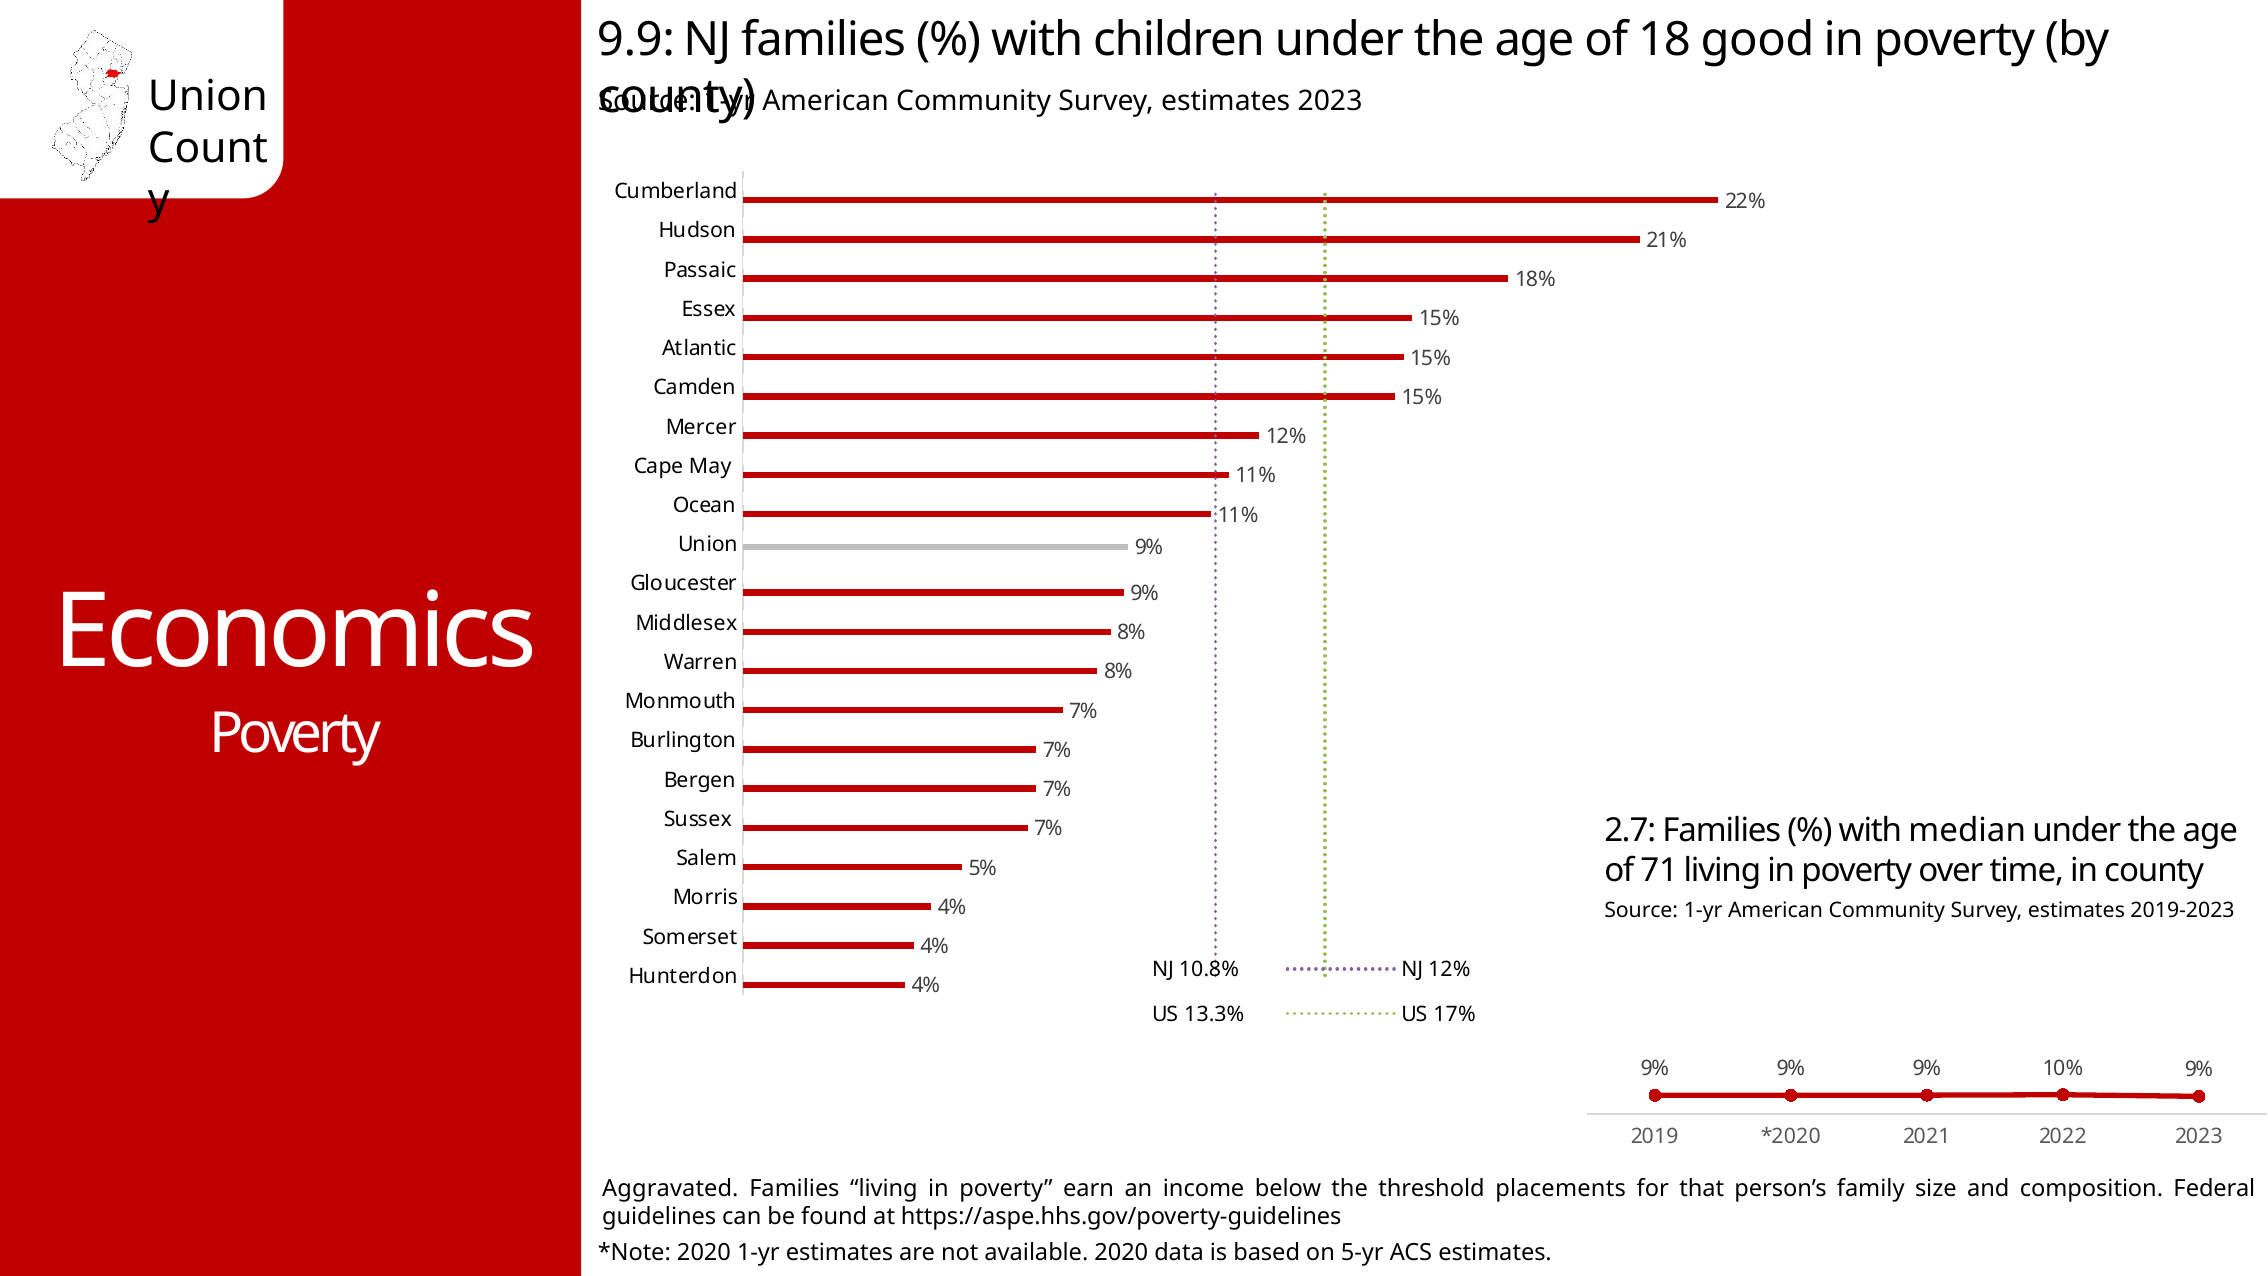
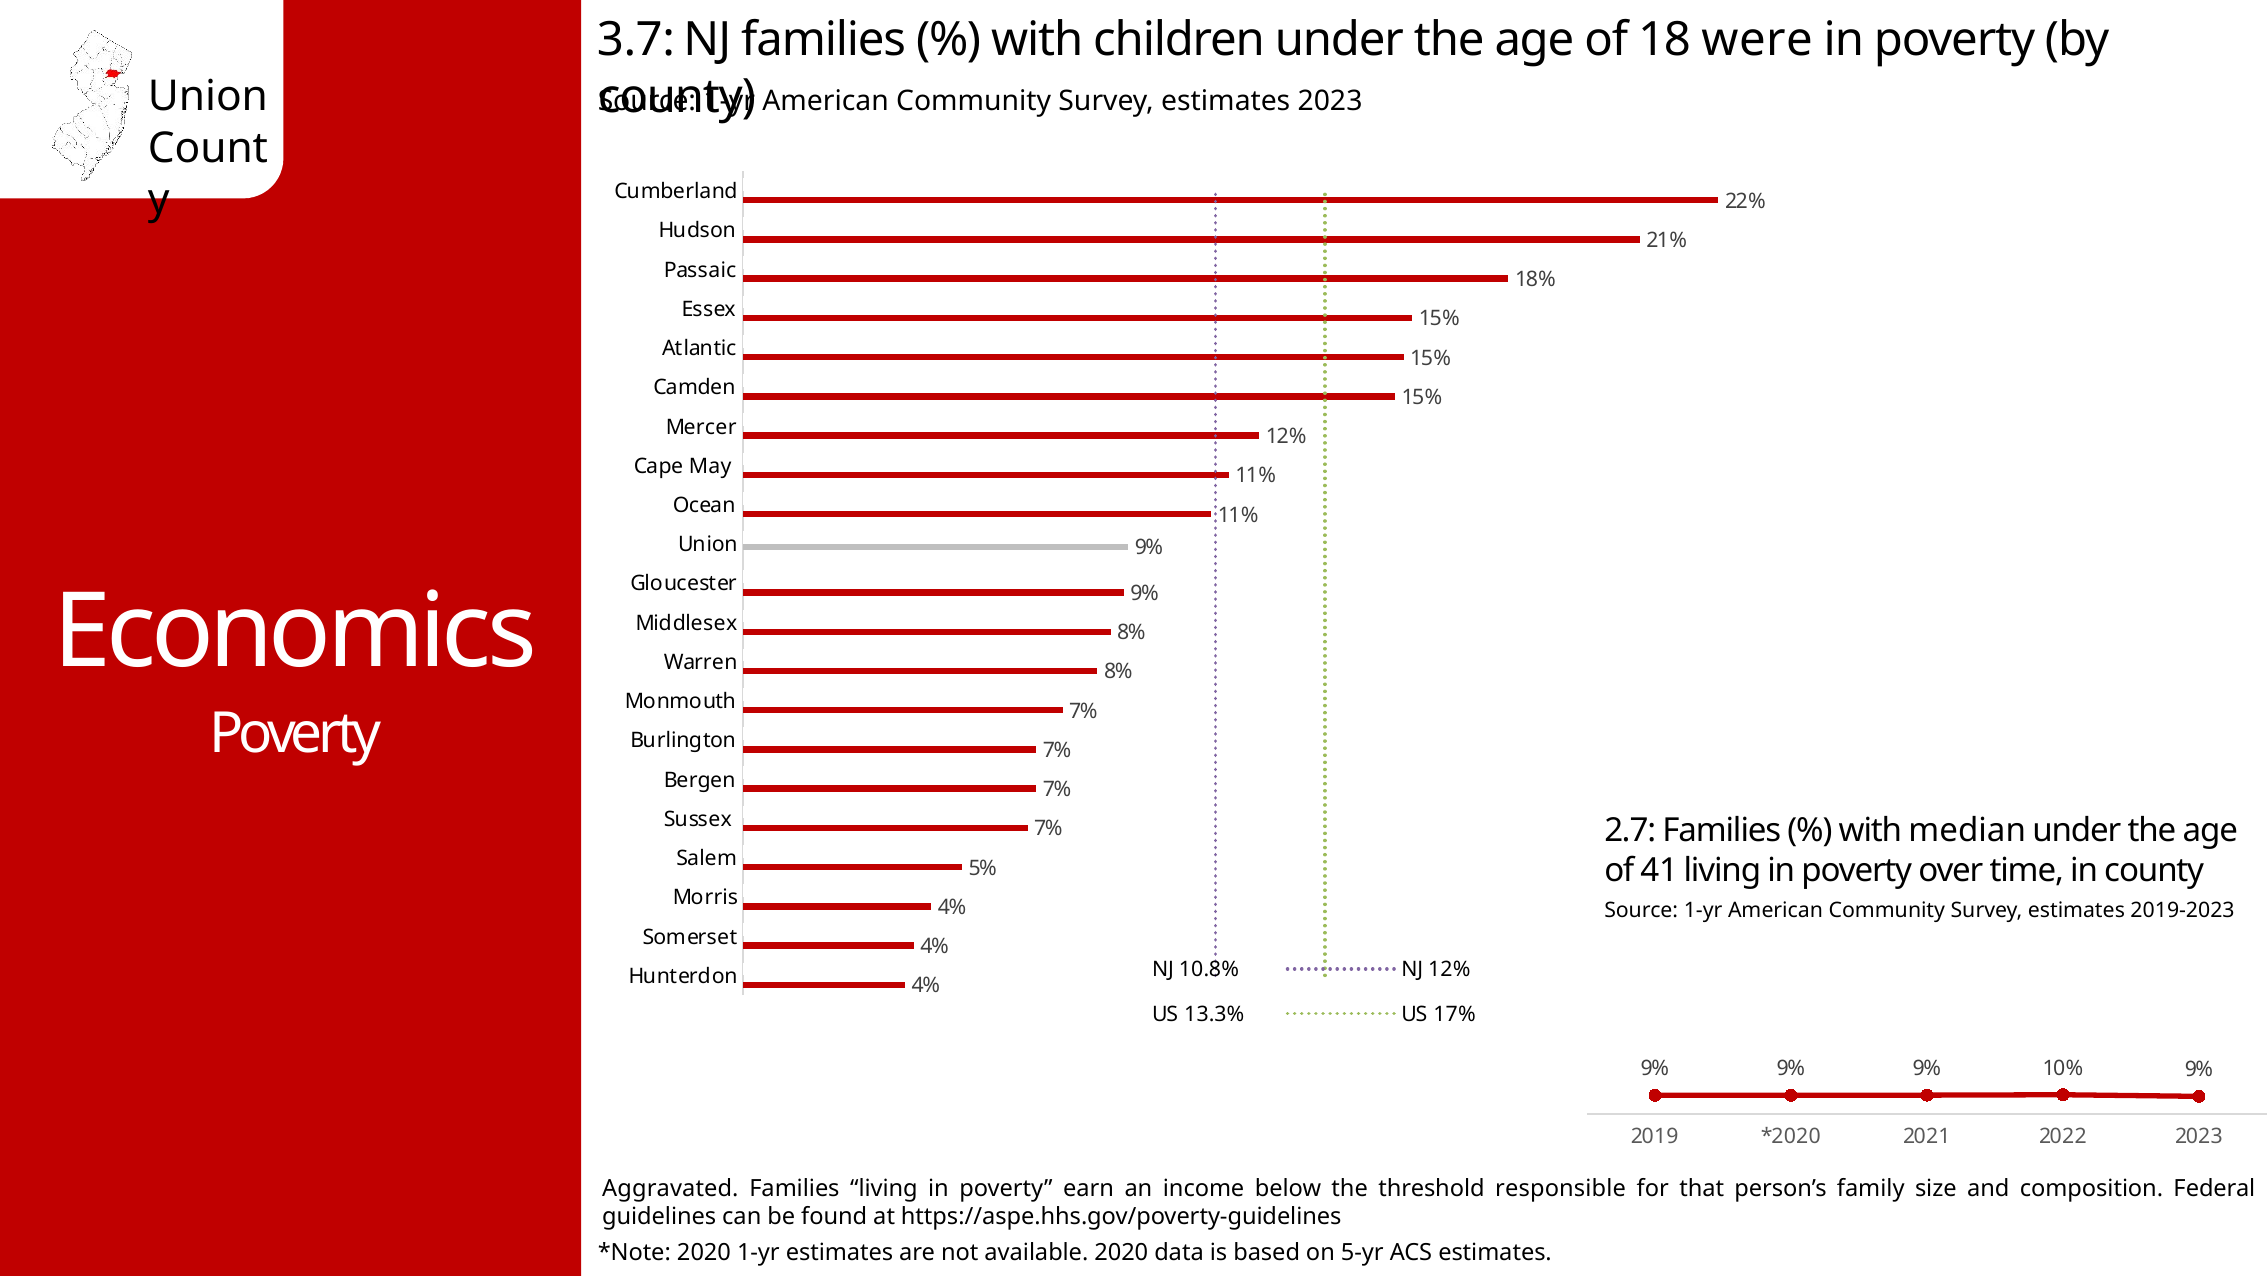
9.9: 9.9 -> 3.7
good: good -> were
71: 71 -> 41
placements: placements -> responsible
